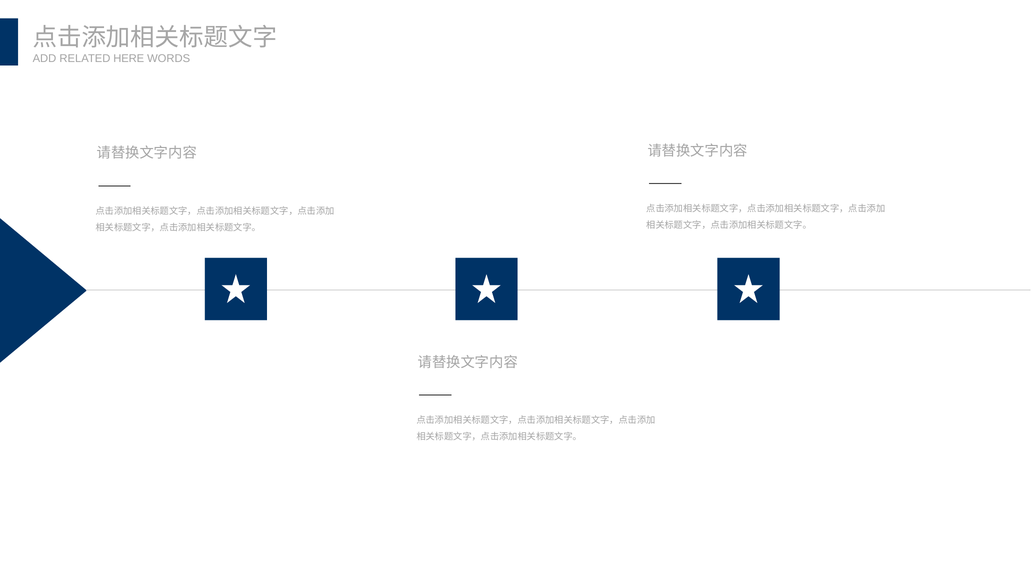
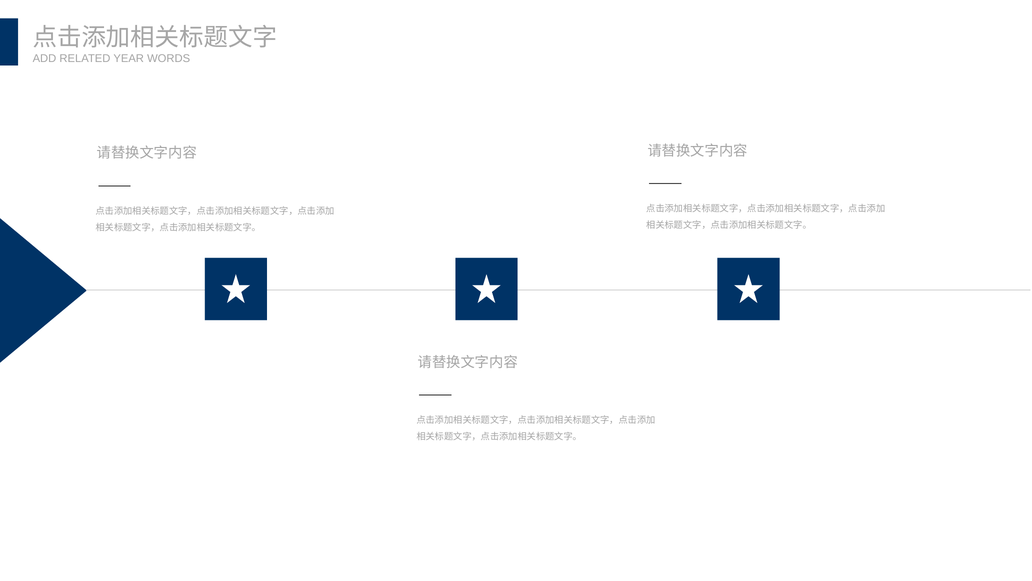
HERE: HERE -> YEAR
